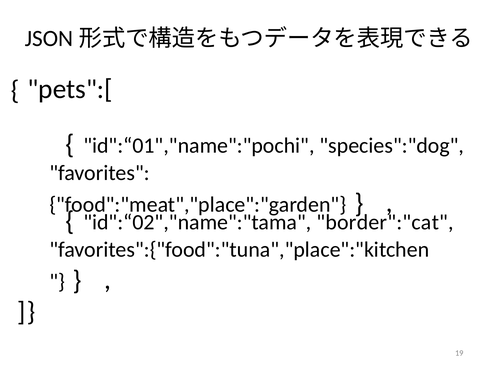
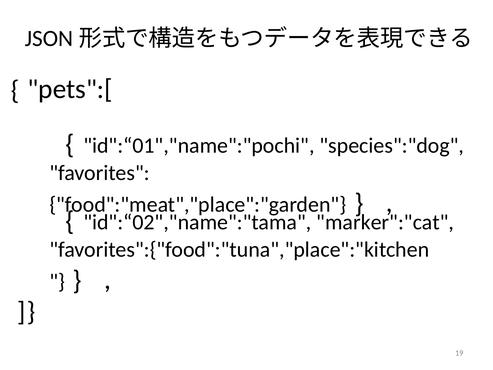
border":"cat: border":"cat -> marker":"cat
